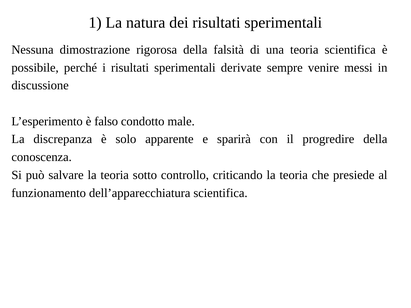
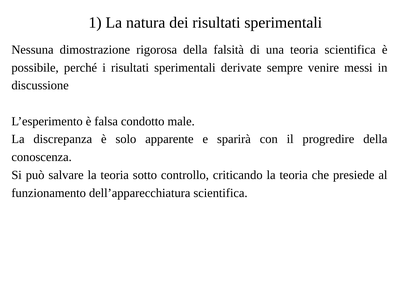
falso: falso -> falsa
